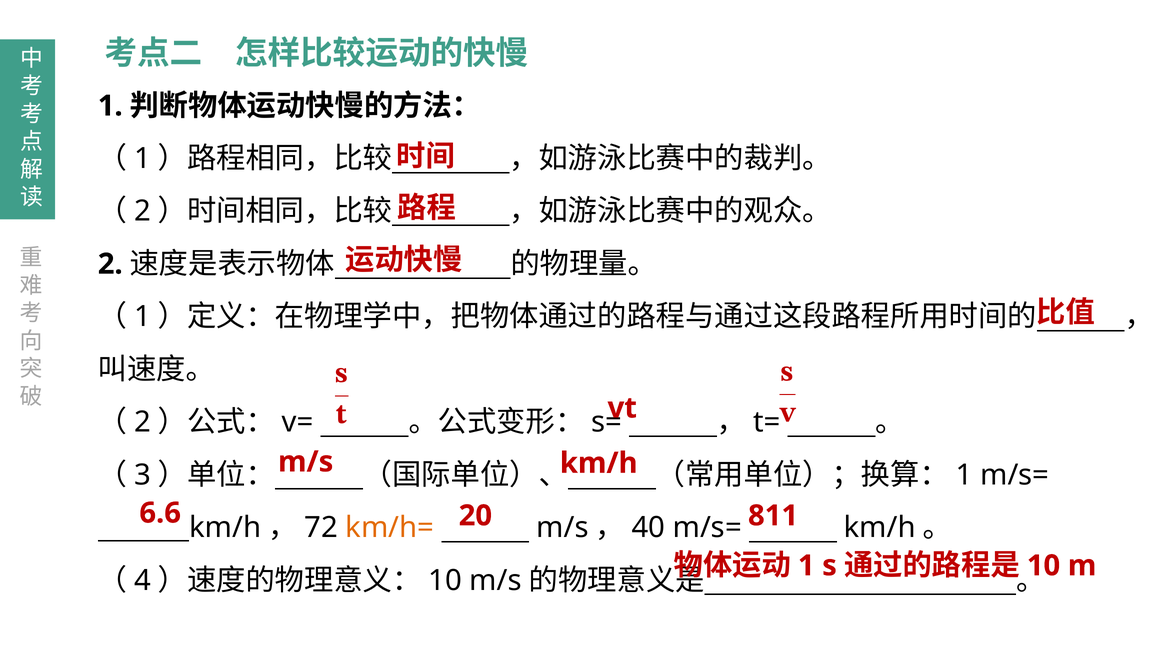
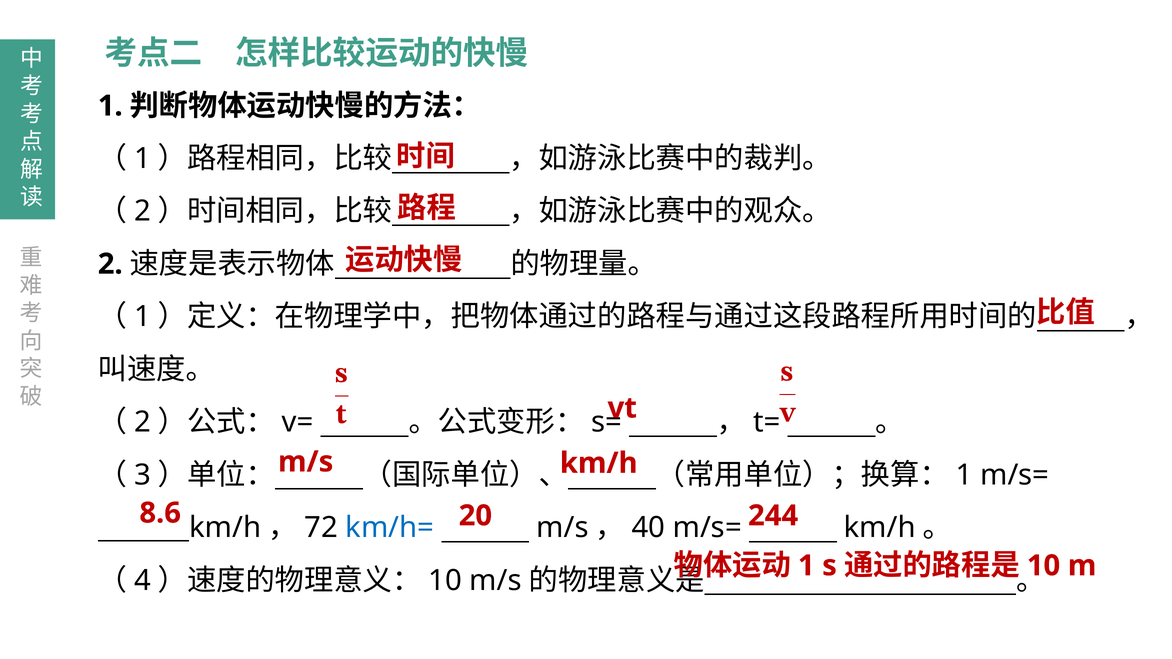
6.6: 6.6 -> 8.6
811: 811 -> 244
km/h= colour: orange -> blue
